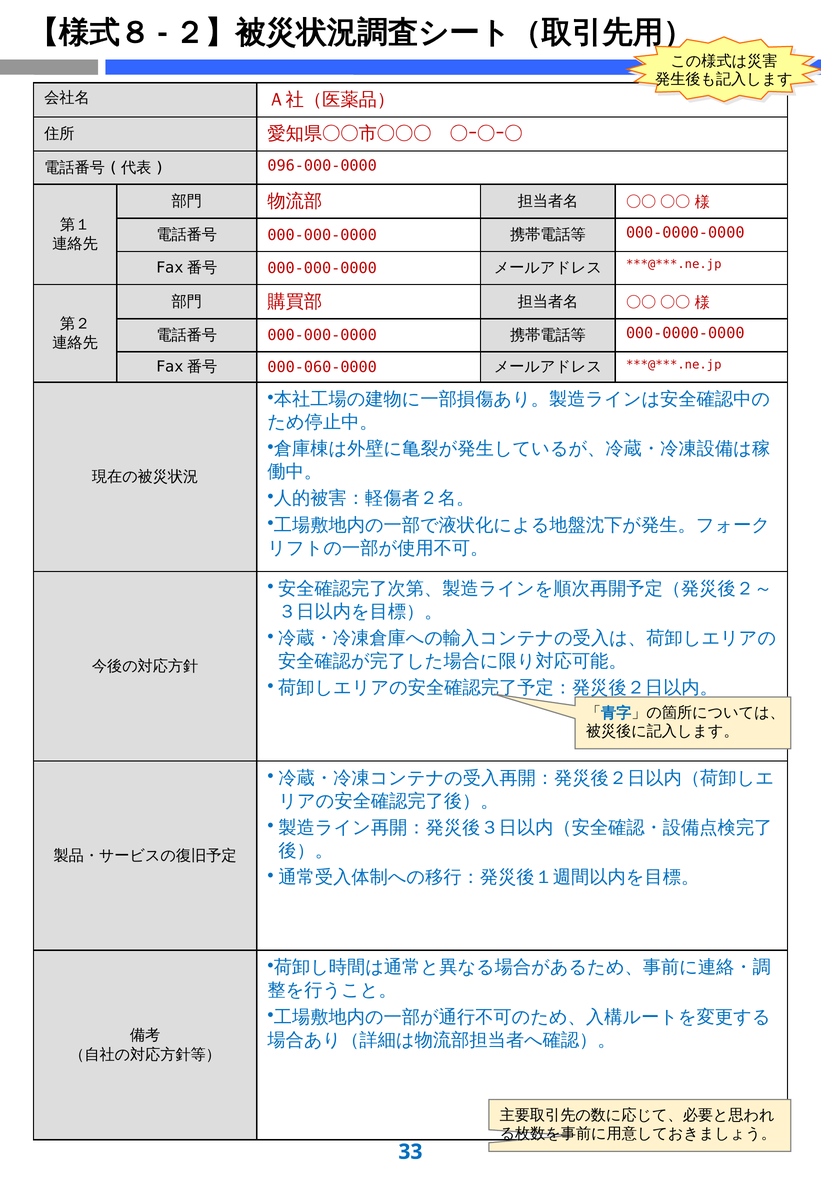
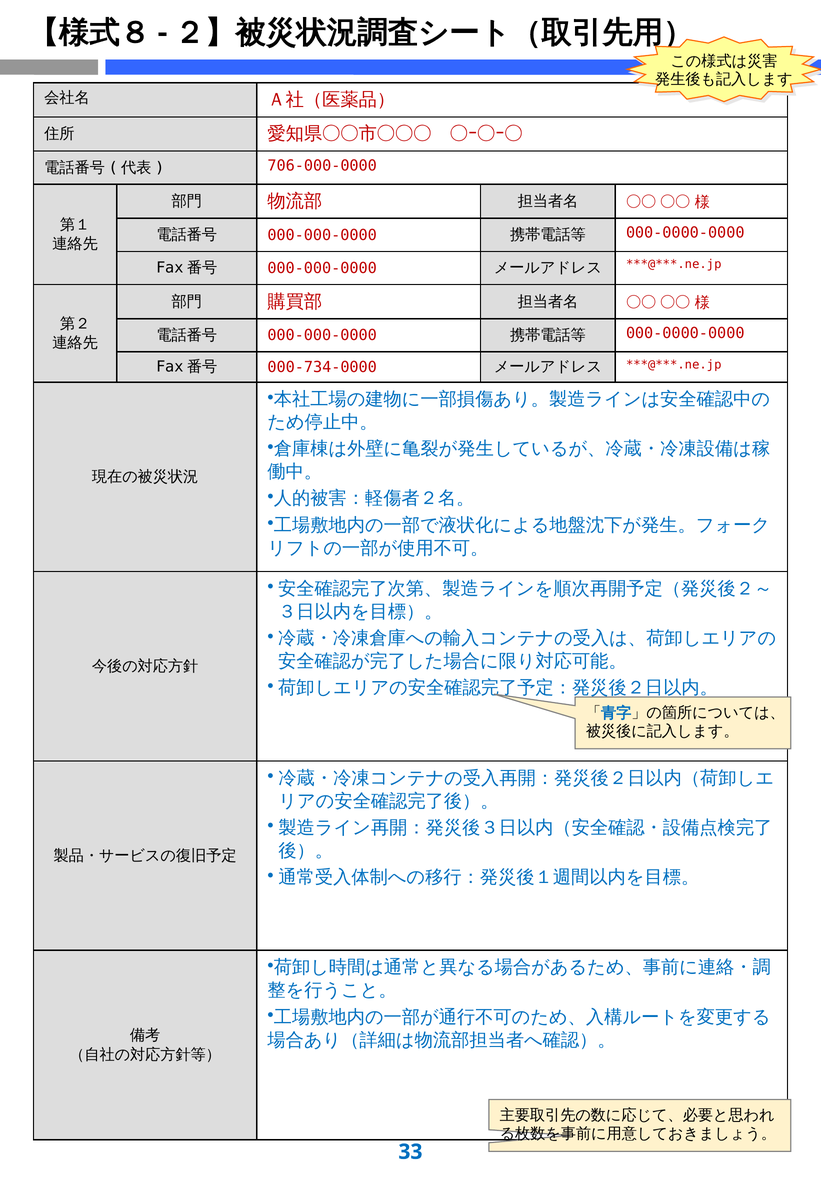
096-000-0000: 096-000-0000 -> 706-000-0000
000-060-0000: 000-060-0000 -> 000-734-0000
